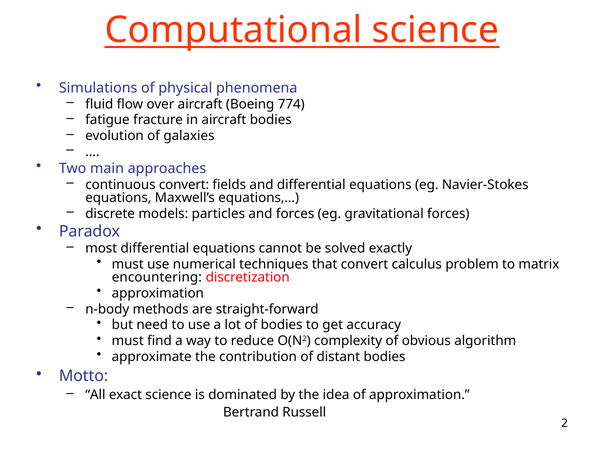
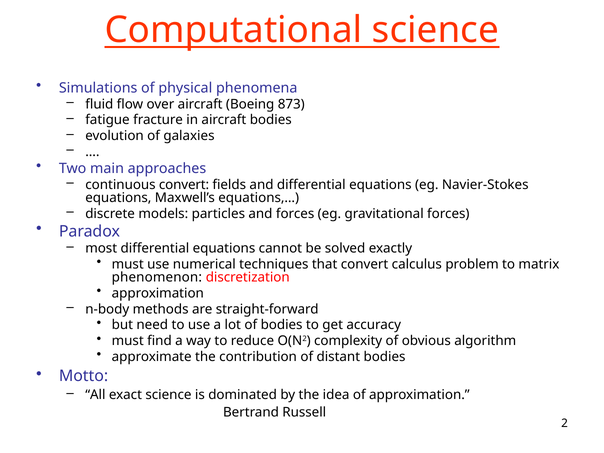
774: 774 -> 873
encountering: encountering -> phenomenon
